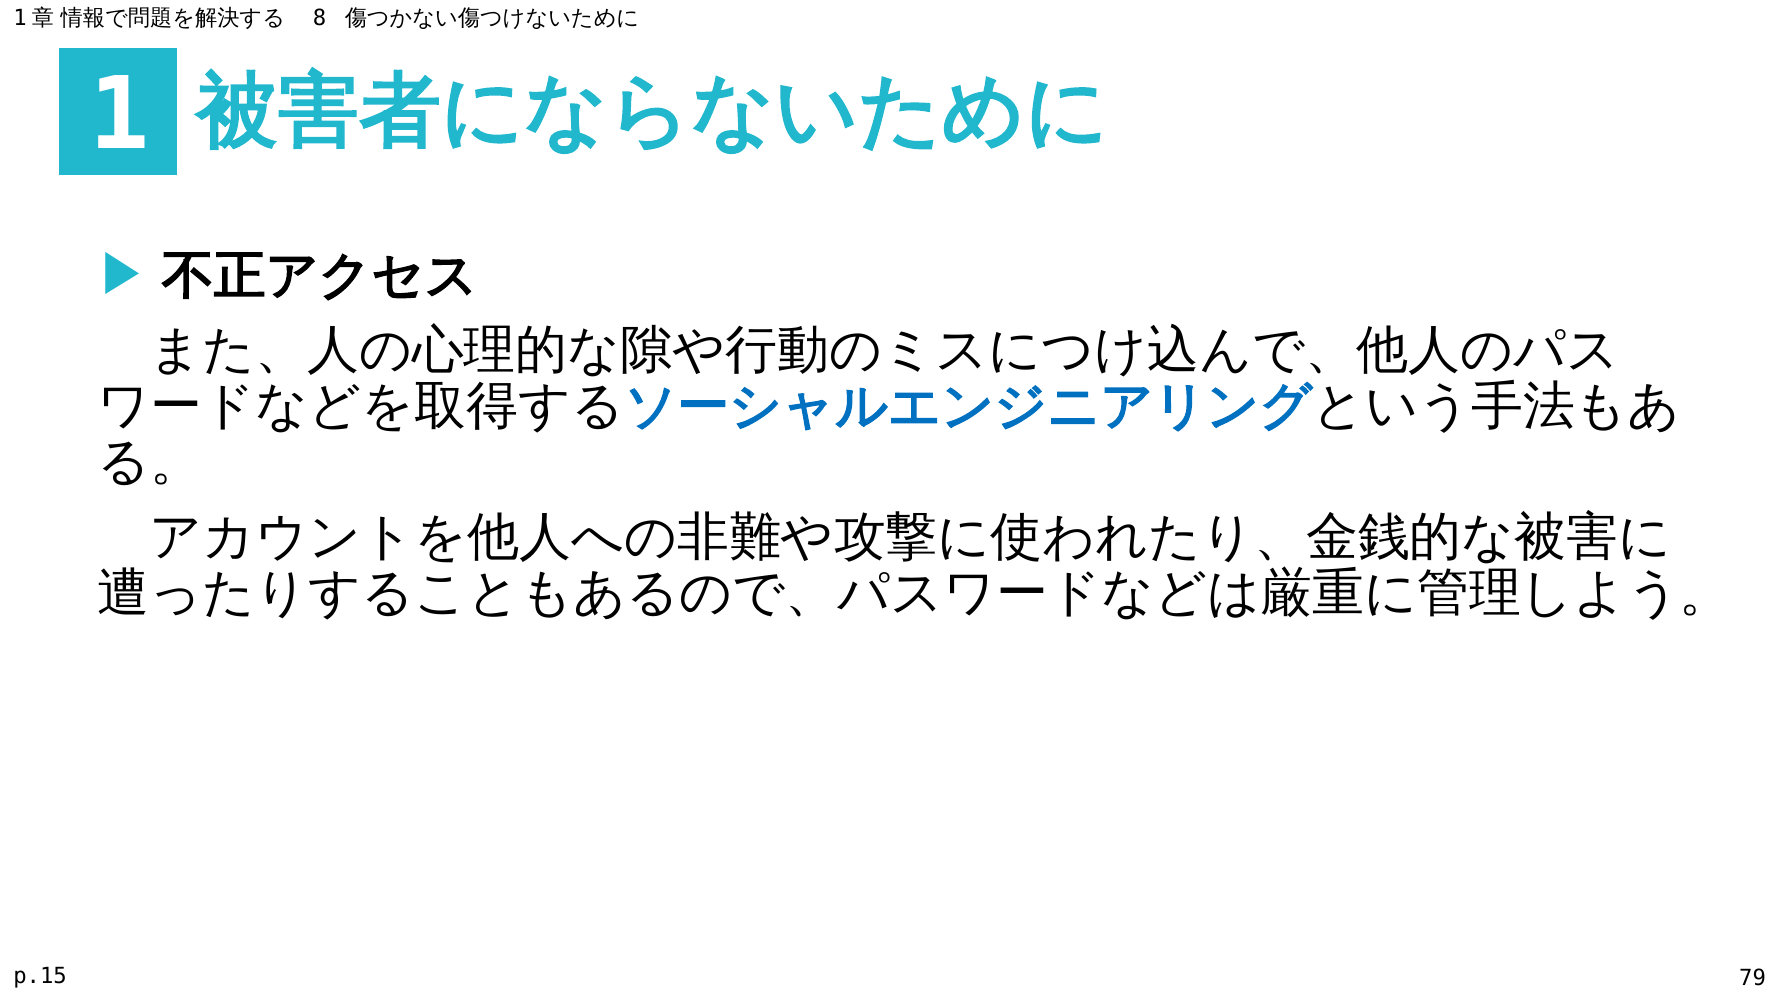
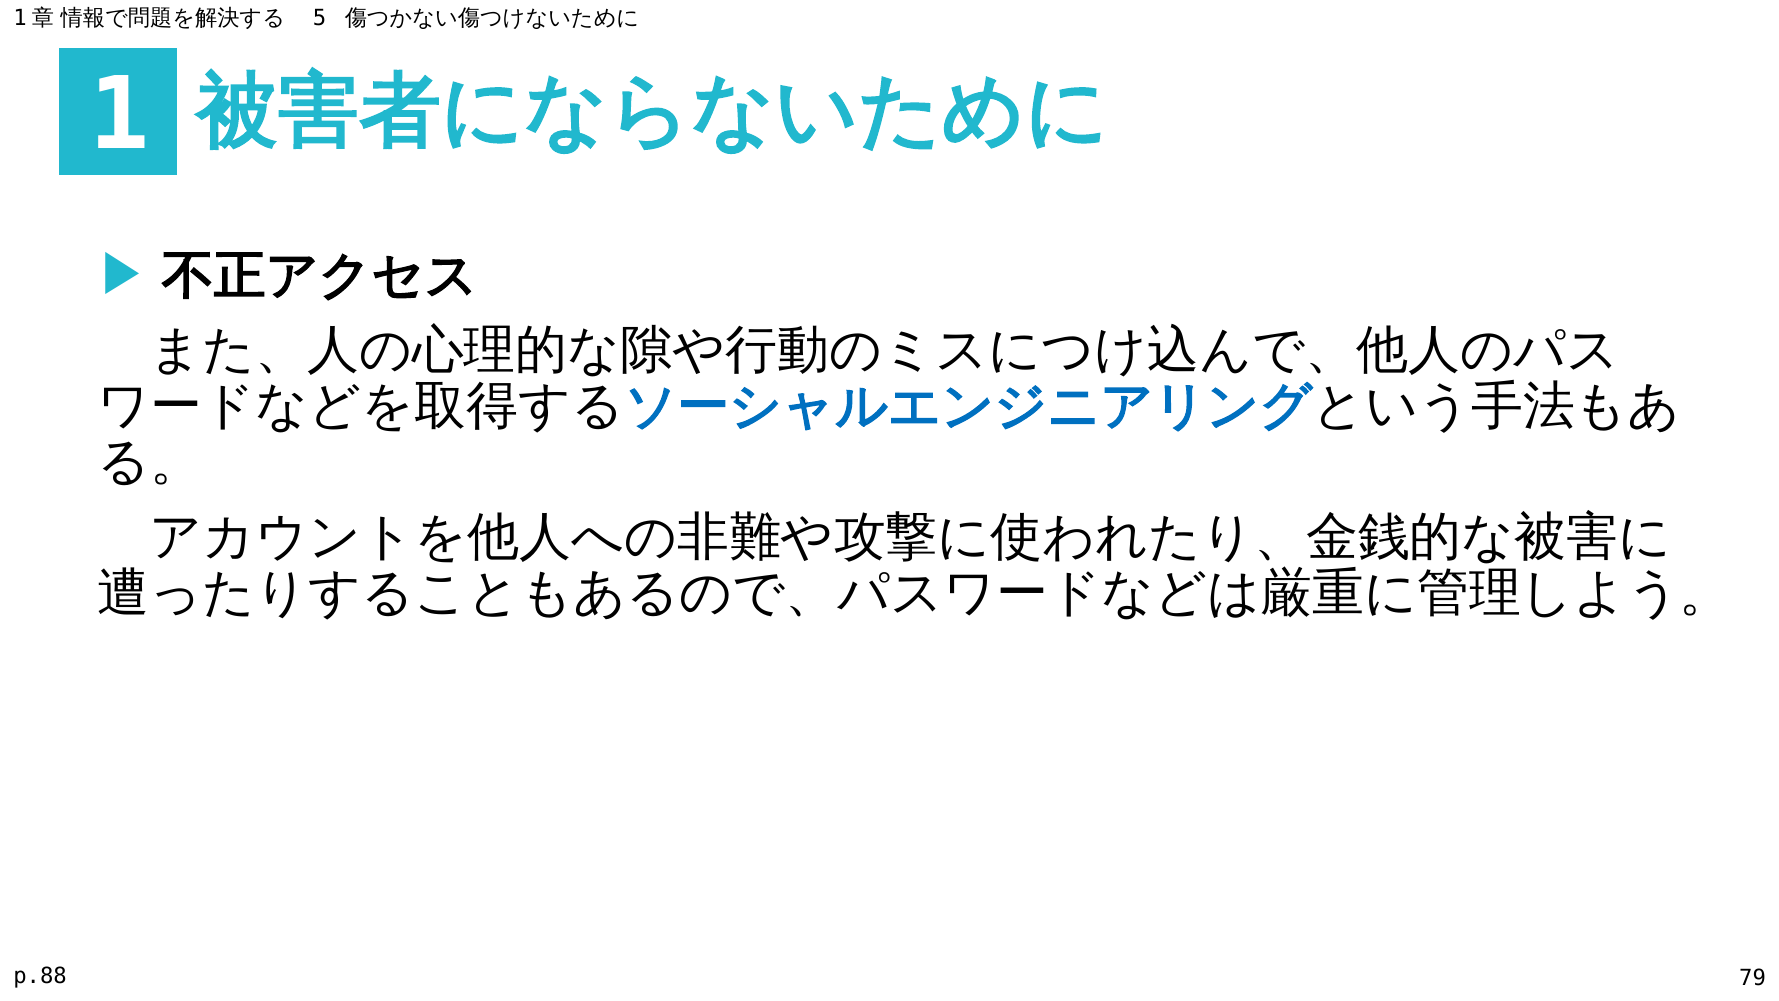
8: 8 -> 5
p.15: p.15 -> p.88
